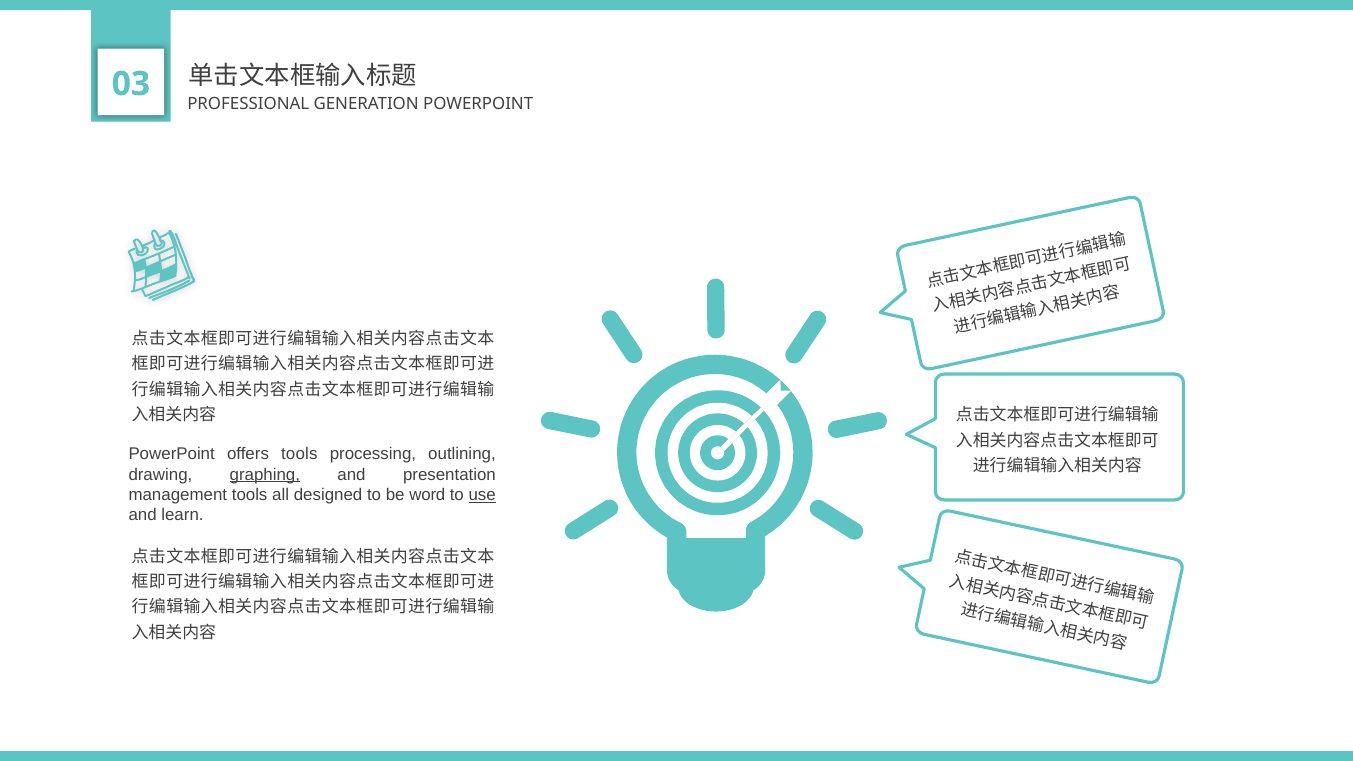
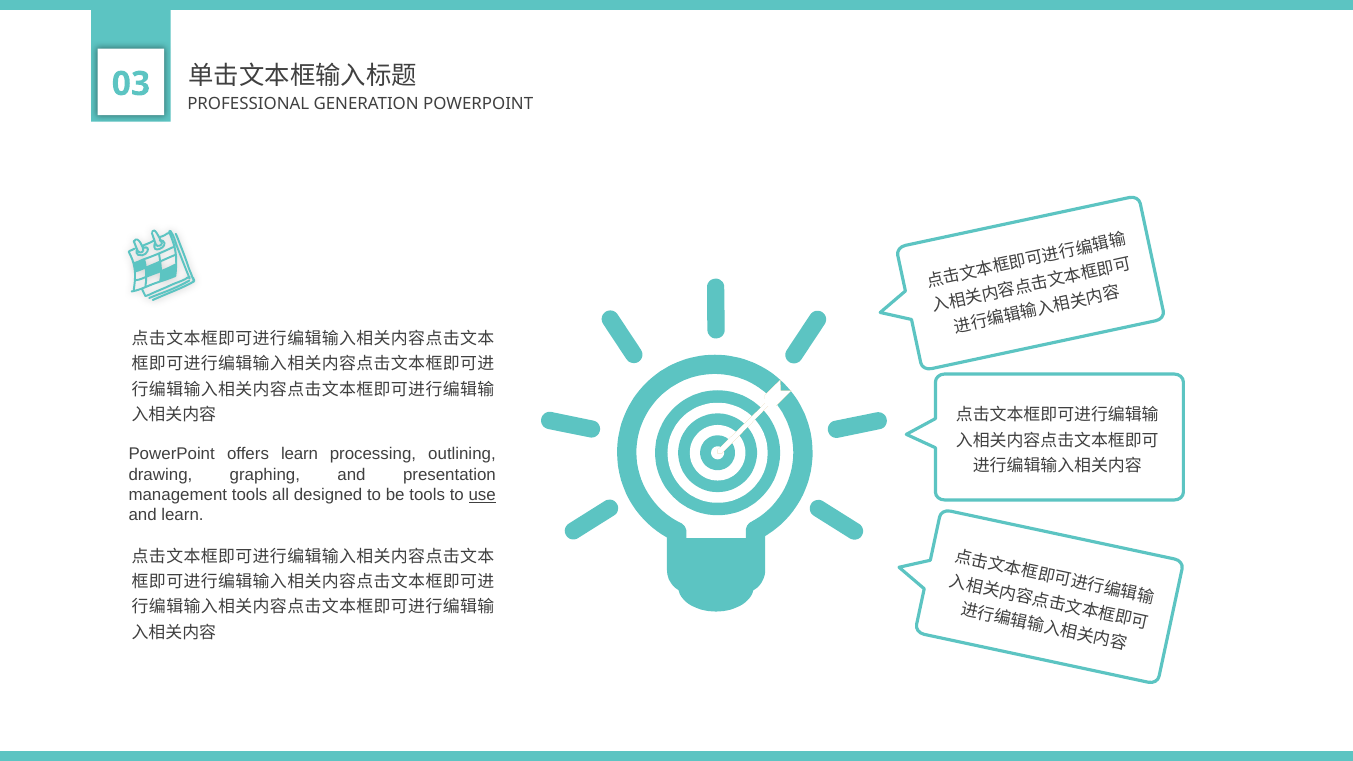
offers tools: tools -> learn
graphing underline: present -> none
be word: word -> tools
